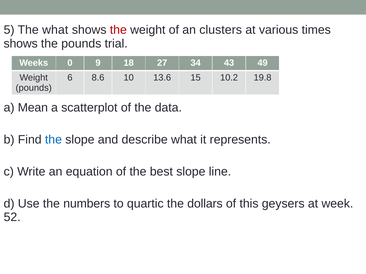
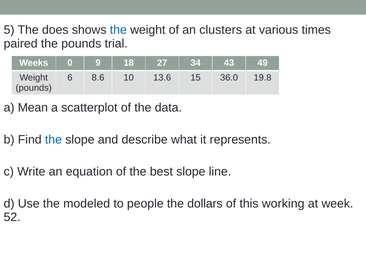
The what: what -> does
the at (118, 30) colour: red -> blue
shows at (21, 44): shows -> paired
10.2: 10.2 -> 36.0
numbers: numbers -> modeled
quartic: quartic -> people
geysers: geysers -> working
